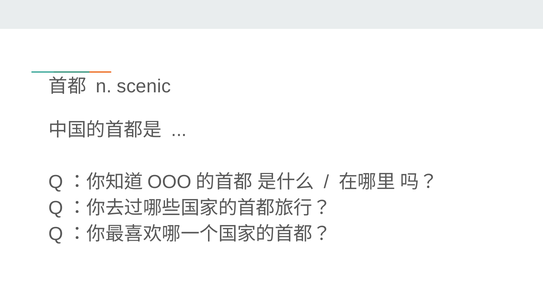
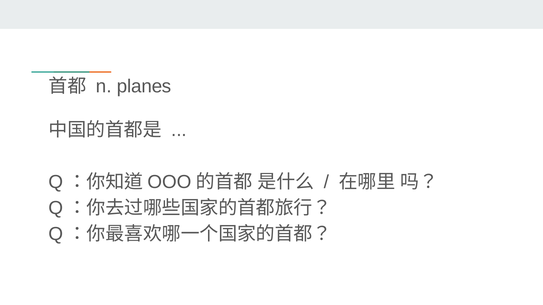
scenic: scenic -> planes
